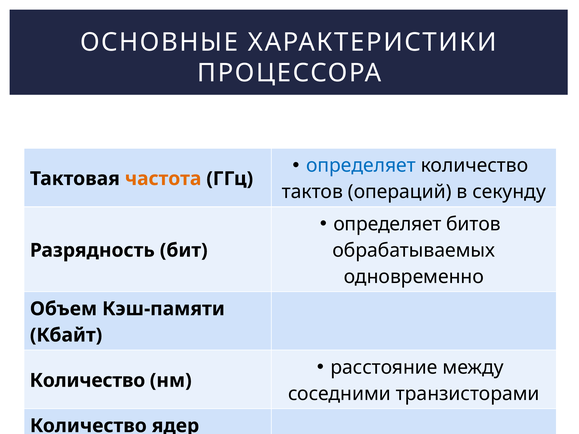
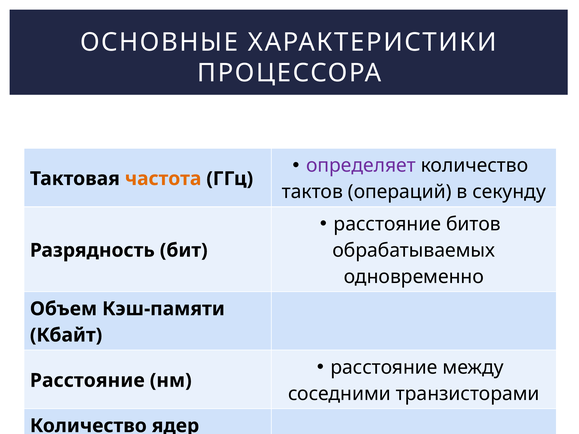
определяет at (361, 166) colour: blue -> purple
определяет at (387, 224): определяет -> расстояние
Количество at (87, 381): Количество -> Расстояние
